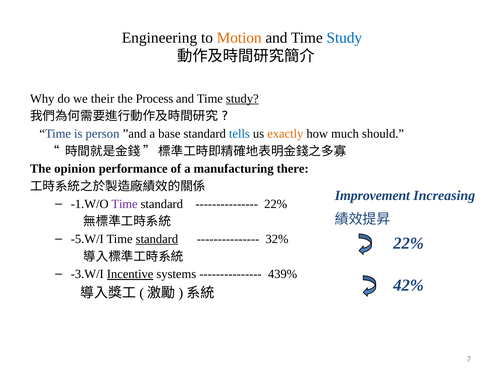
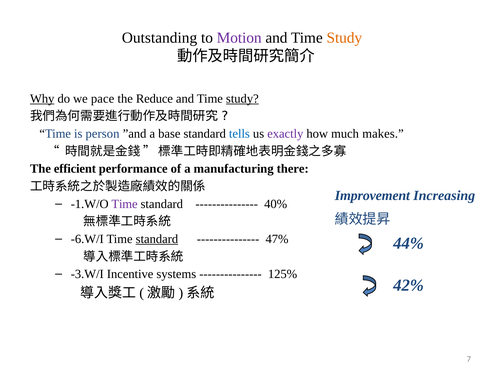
Engineering: Engineering -> Outstanding
Motion colour: orange -> purple
Study at (344, 38) colour: blue -> orange
Why underline: none -> present
their: their -> pace
Process: Process -> Reduce
exactly colour: orange -> purple
should: should -> makes
opinion: opinion -> efficient
22% at (276, 204): 22% -> 40%
-5.W/I: -5.W/I -> -6.W/I
32%: 32% -> 47%
22% at (408, 243): 22% -> 44%
Incentive underline: present -> none
439%: 439% -> 125%
